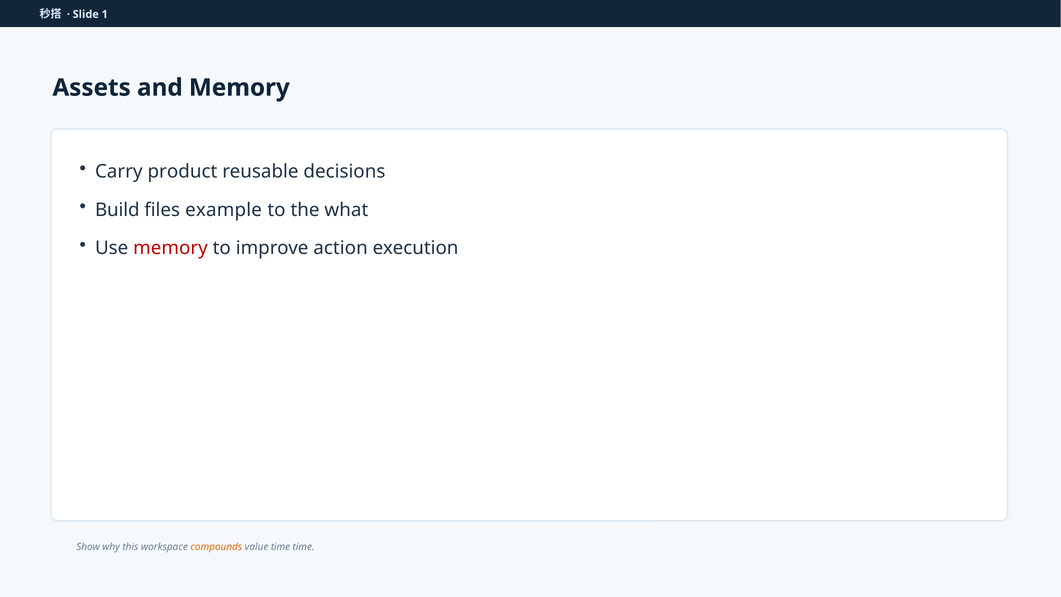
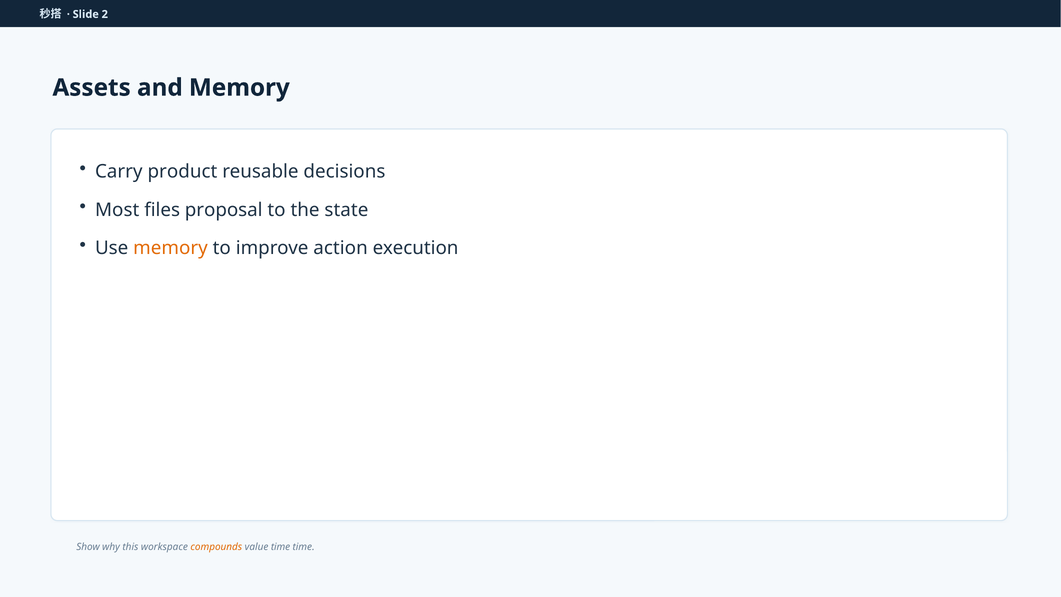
1: 1 -> 2
Build: Build -> Most
example: example -> proposal
what: what -> state
memory at (170, 248) colour: red -> orange
